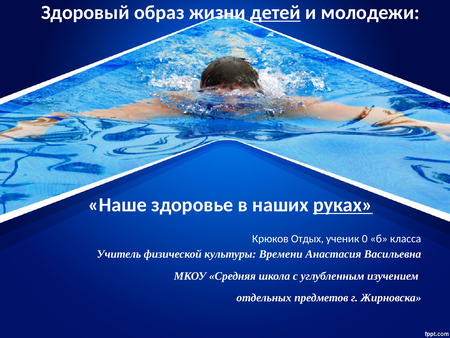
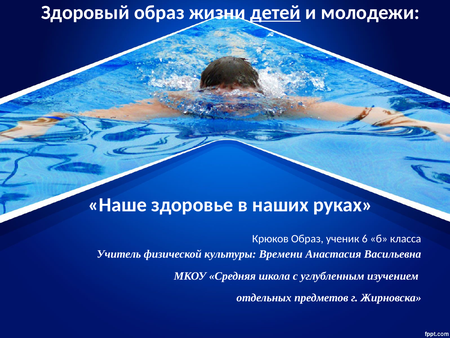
руках underline: present -> none
Крюков Отдых: Отдых -> Образ
0: 0 -> 6
